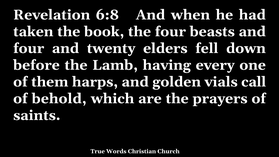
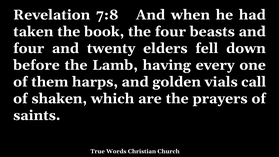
6:8: 6:8 -> 7:8
behold: behold -> shaken
